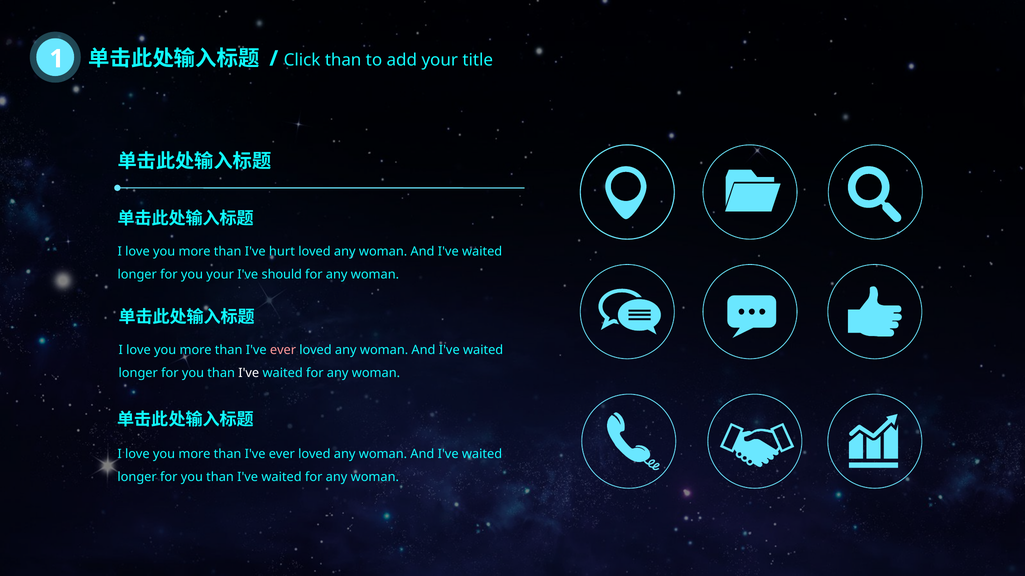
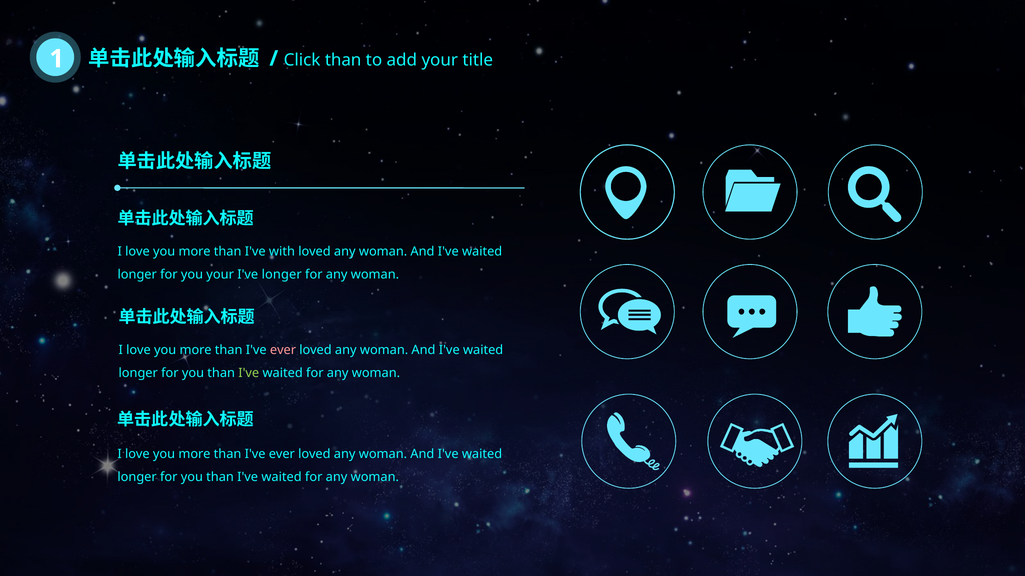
hurt: hurt -> with
I've should: should -> longer
I've at (249, 373) colour: white -> light green
